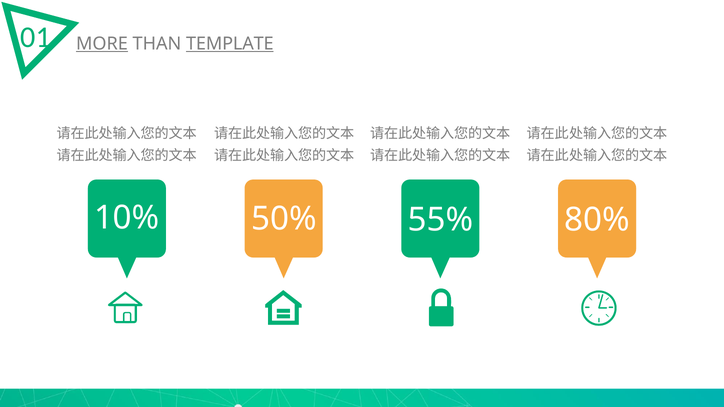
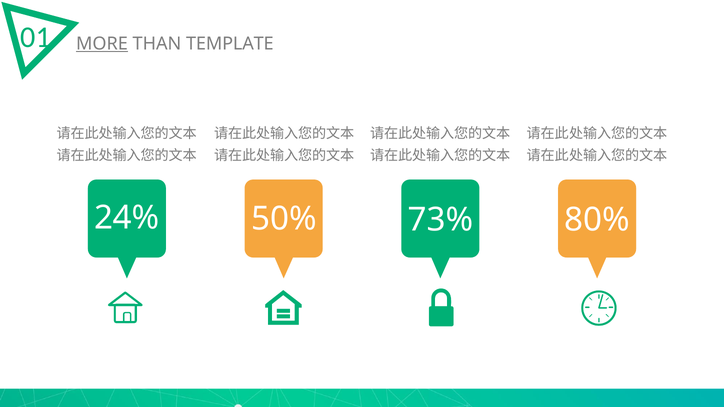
TEMPLATE underline: present -> none
10%: 10% -> 24%
55%: 55% -> 73%
